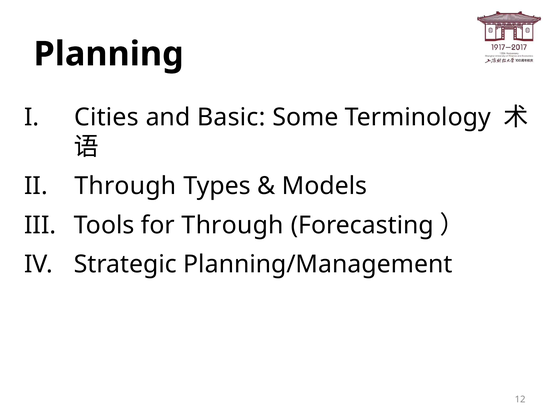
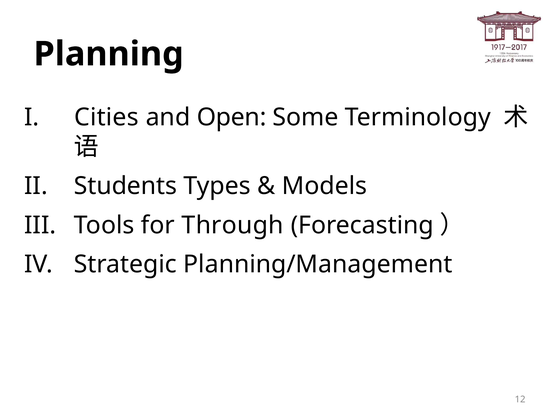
Basic: Basic -> Open
Through at (125, 186): Through -> Students
